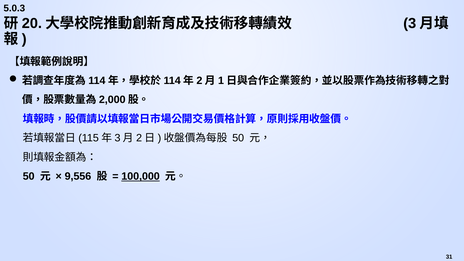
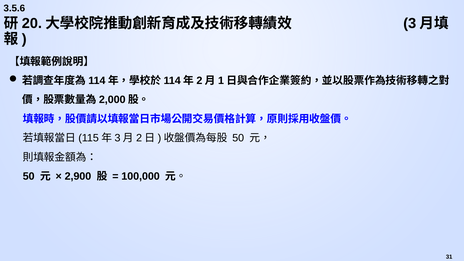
5.0.3: 5.0.3 -> 3.5.6
9,556: 9,556 -> 2,900
100,000 underline: present -> none
